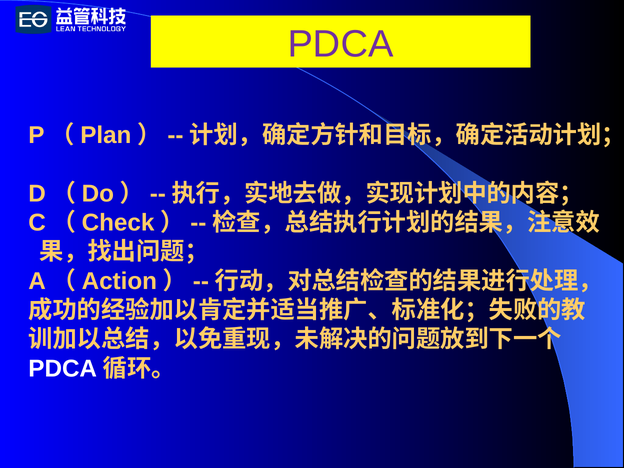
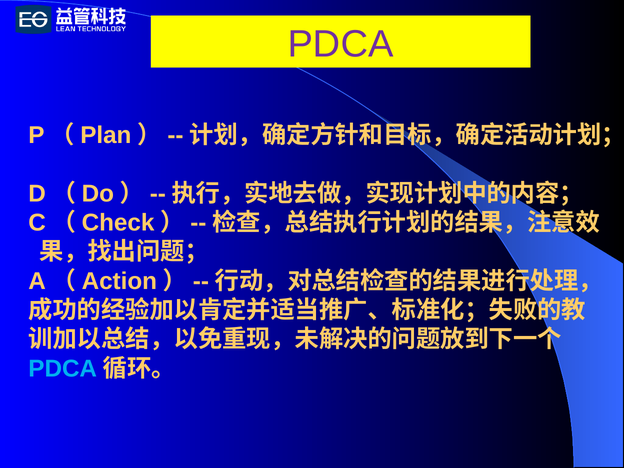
PDCA at (63, 369) colour: white -> light blue
